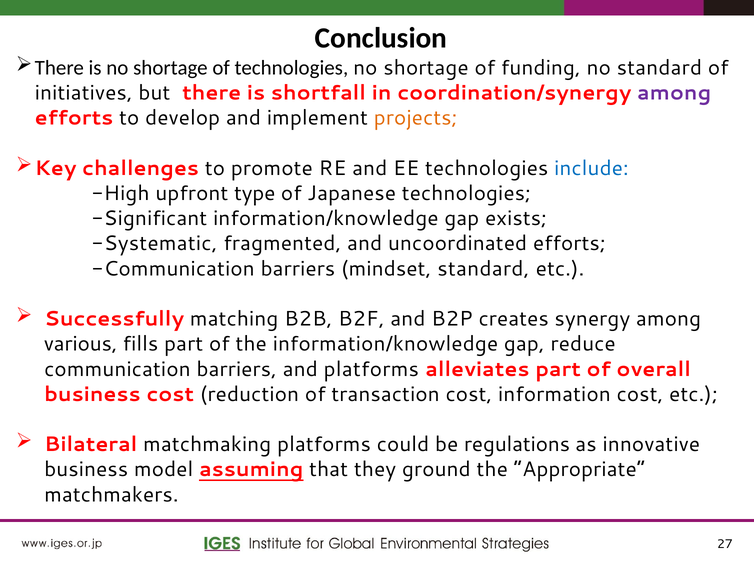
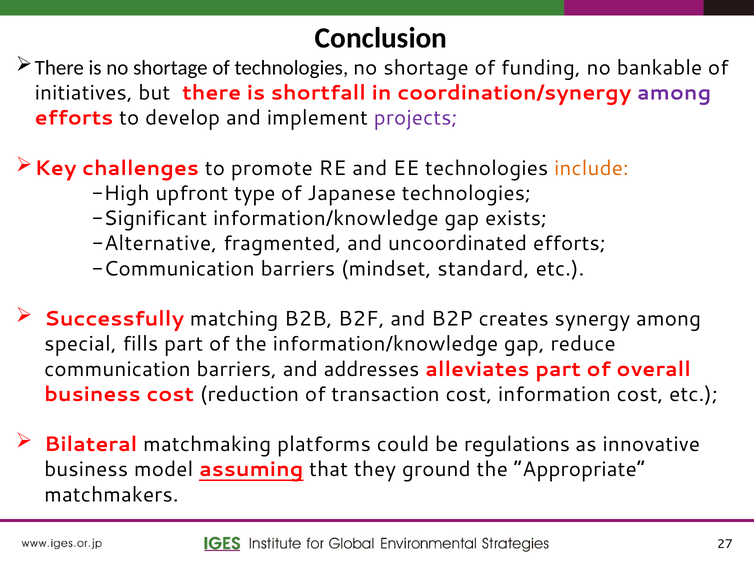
no standard: standard -> bankable
projects colour: orange -> purple
include colour: blue -> orange
Systematic: Systematic -> Alternative
various: various -> special
and platforms: platforms -> addresses
